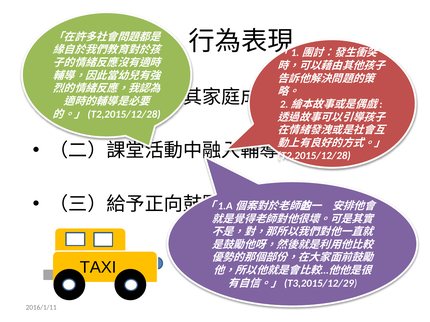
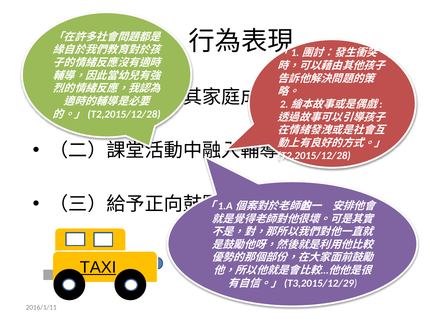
TAXI underline: none -> present
